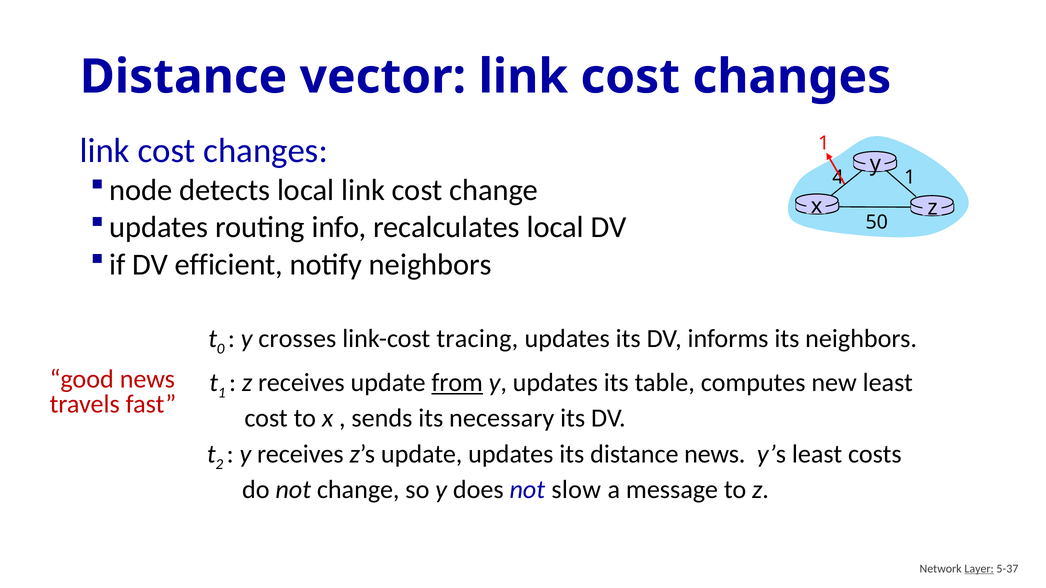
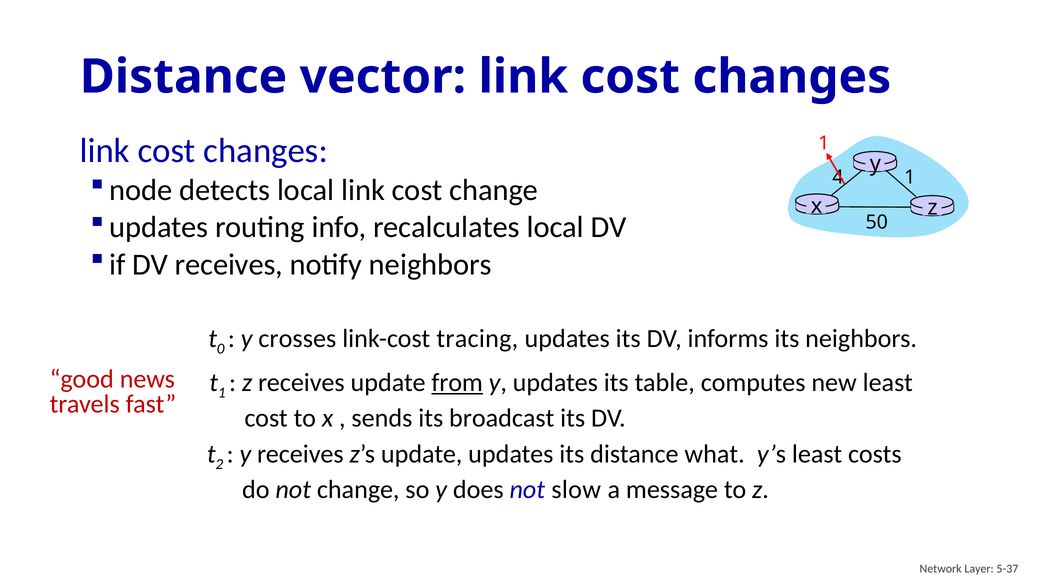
DV efficient: efficient -> receives
necessary: necessary -> broadcast
distance news: news -> what
Layer underline: present -> none
